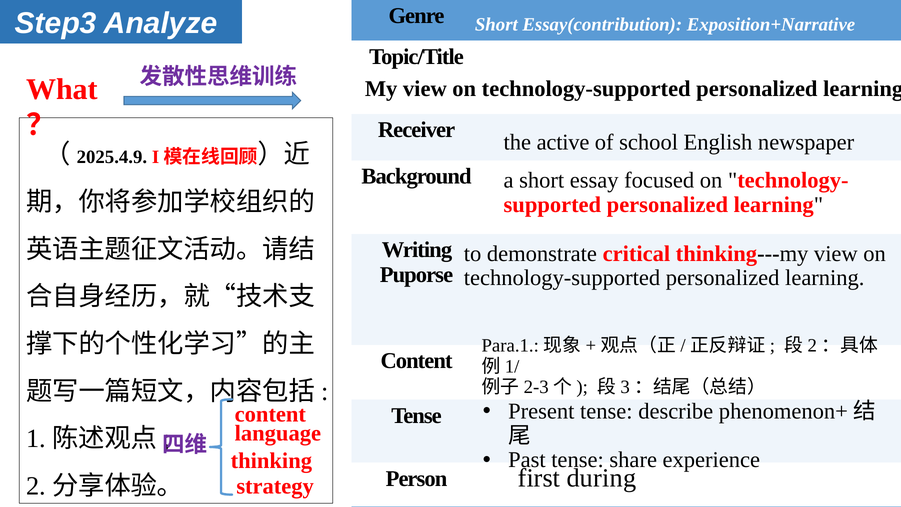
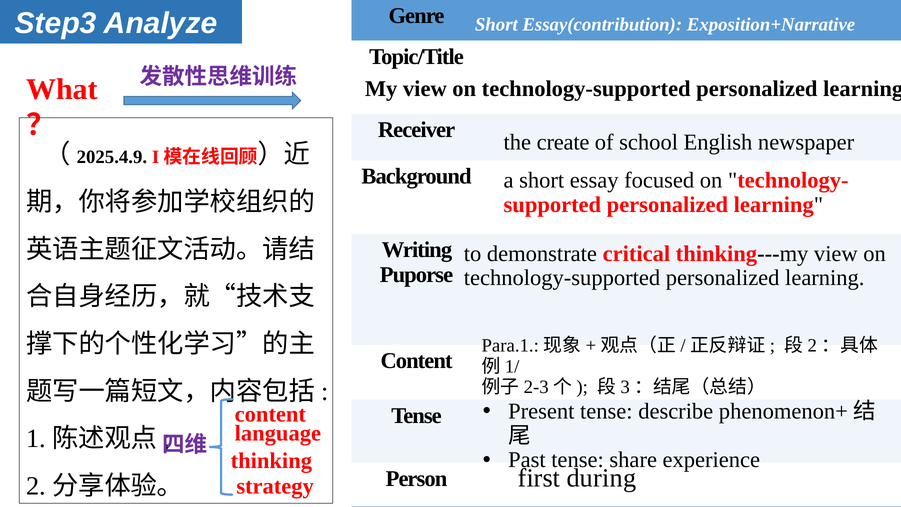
active: active -> create
